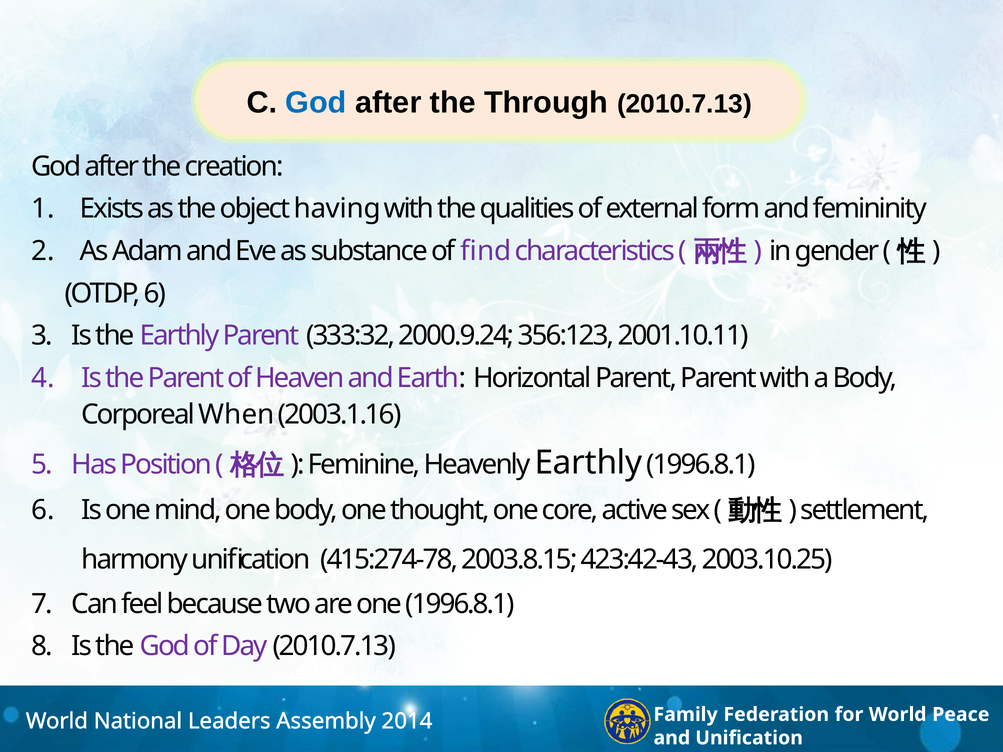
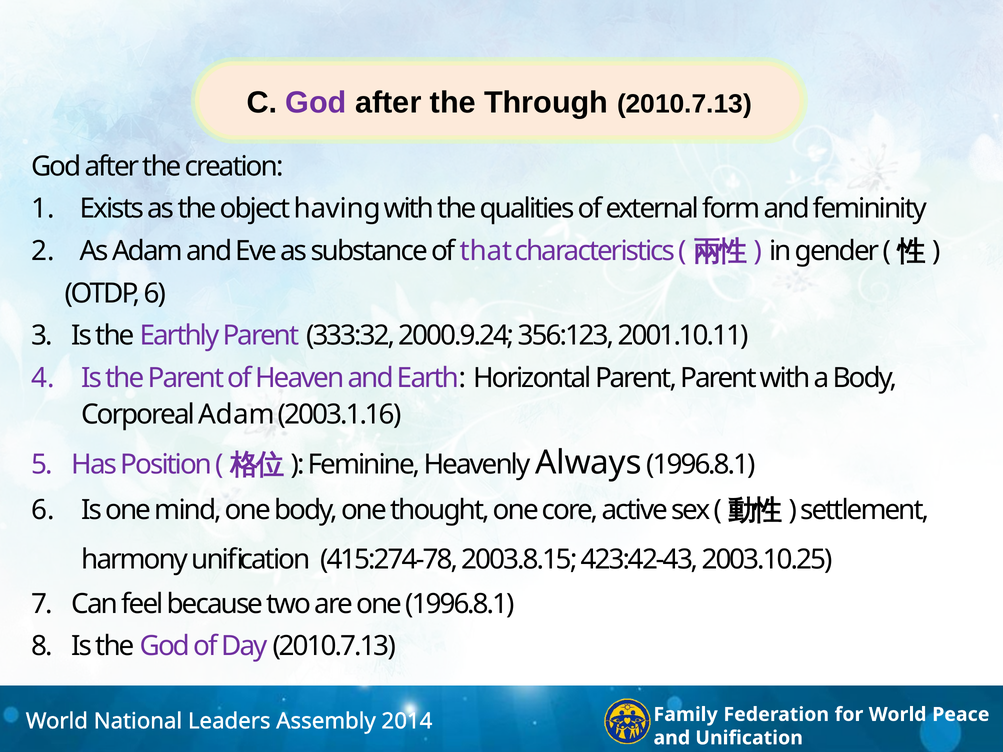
God at (316, 103) colour: blue -> purple
find: find -> that
Corporeal When: When -> Adam
Heavenly Earthly: Earthly -> Always
